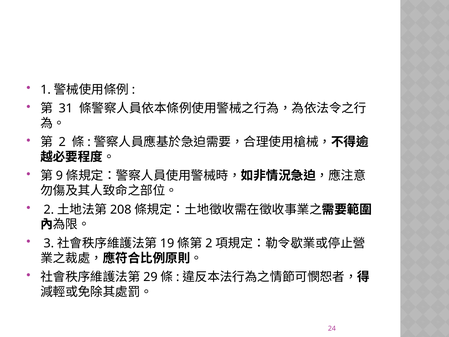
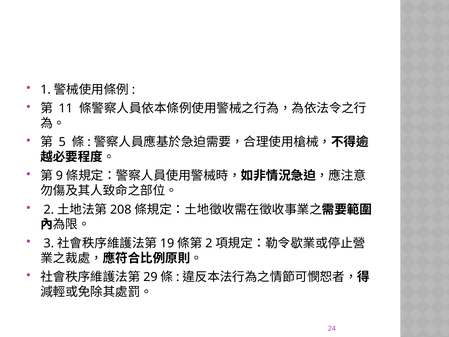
31: 31 -> 11
2 at (62, 142): 2 -> 5
